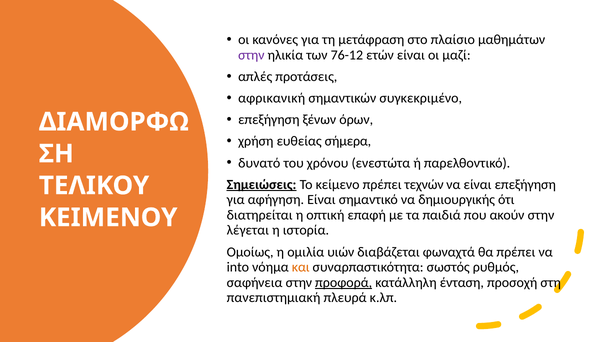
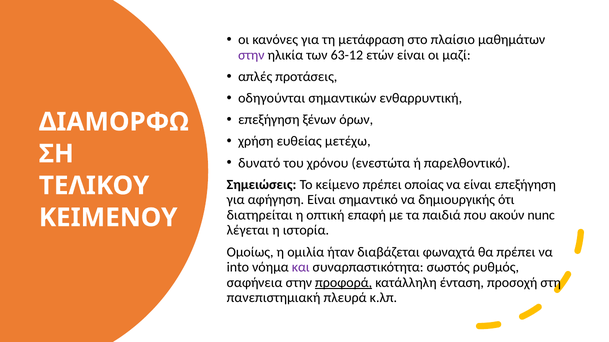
76-12: 76-12 -> 63-12
αφρικανική: αφρικανική -> οδηγούνται
συγκεκριμένο: συγκεκριμένο -> ενθαρρυντική
σήμερα: σήμερα -> μετέχω
Σημειώσεις underline: present -> none
τεχνών: τεχνών -> οποίας
ακούν στην: στην -> nunc
υιών: υιών -> ήταν
και colour: orange -> purple
